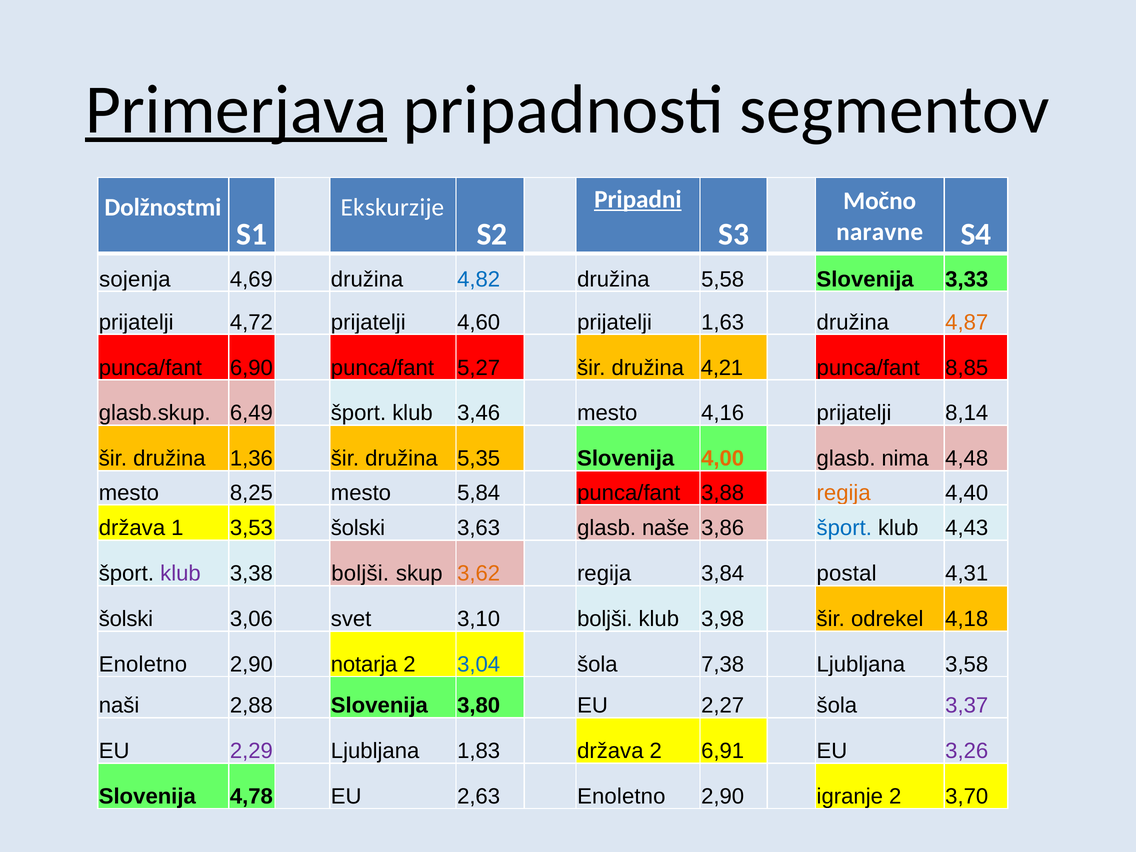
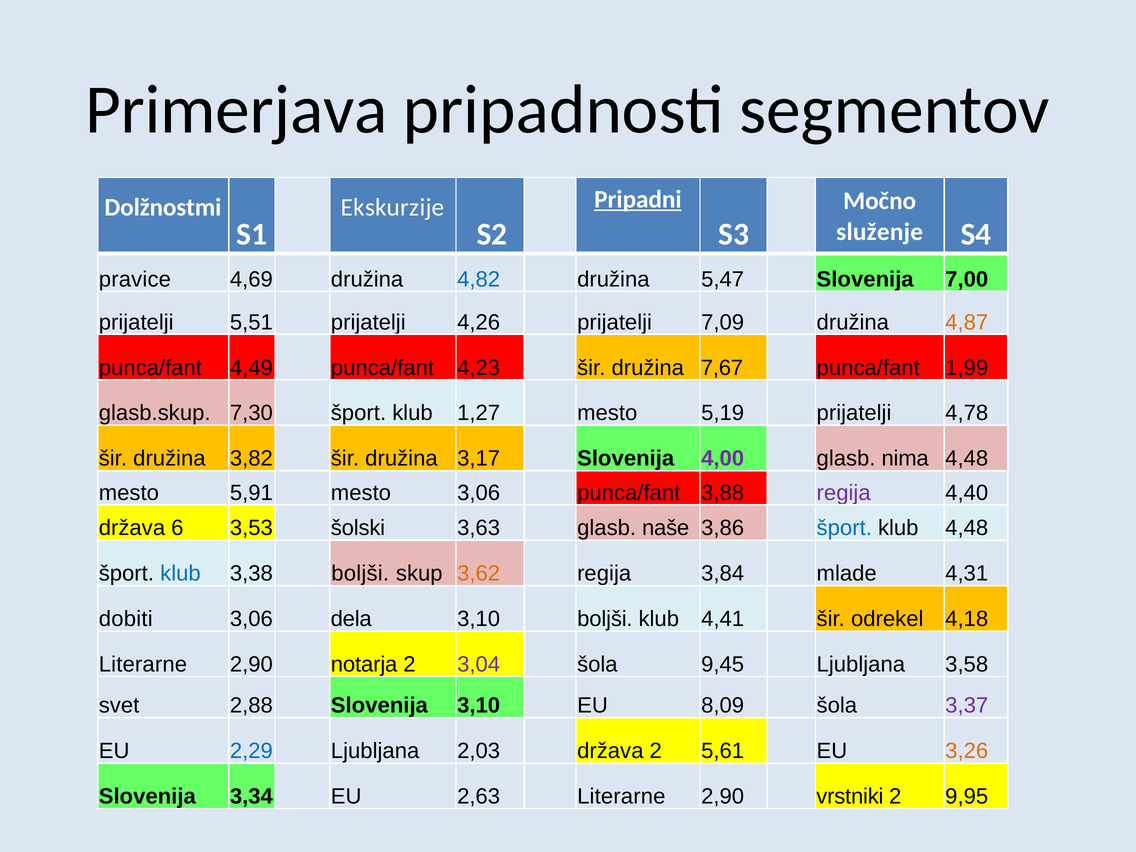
Primerjava underline: present -> none
naravne: naravne -> služenje
sojenja: sojenja -> pravice
5,58: 5,58 -> 5,47
3,33: 3,33 -> 7,00
4,72: 4,72 -> 5,51
4,60: 4,60 -> 4,26
1,63: 1,63 -> 7,09
6,90: 6,90 -> 4,49
5,27: 5,27 -> 4,23
4,21: 4,21 -> 7,67
8,85: 8,85 -> 1,99
6,49: 6,49 -> 7,30
3,46: 3,46 -> 1,27
4,16: 4,16 -> 5,19
8,14: 8,14 -> 4,78
1,36: 1,36 -> 3,82
5,35: 5,35 -> 3,17
4,00 colour: orange -> purple
8,25: 8,25 -> 5,91
mesto 5,84: 5,84 -> 3,06
regija at (844, 493) colour: orange -> purple
1: 1 -> 6
klub 4,43: 4,43 -> 4,48
klub at (180, 574) colour: purple -> blue
postal: postal -> mlade
šolski at (126, 619): šolski -> dobiti
svet: svet -> dela
3,98: 3,98 -> 4,41
Enoletno at (143, 665): Enoletno -> Literarne
3,04 colour: blue -> purple
7,38: 7,38 -> 9,45
naši: naši -> svet
Slovenija 3,80: 3,80 -> 3,10
2,27: 2,27 -> 8,09
2,29 colour: purple -> blue
1,83: 1,83 -> 2,03
6,91: 6,91 -> 5,61
3,26 colour: purple -> orange
4,78: 4,78 -> 3,34
2,63 Enoletno: Enoletno -> Literarne
igranje: igranje -> vrstniki
3,70: 3,70 -> 9,95
